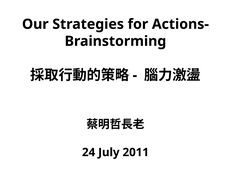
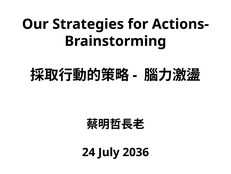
2011: 2011 -> 2036
